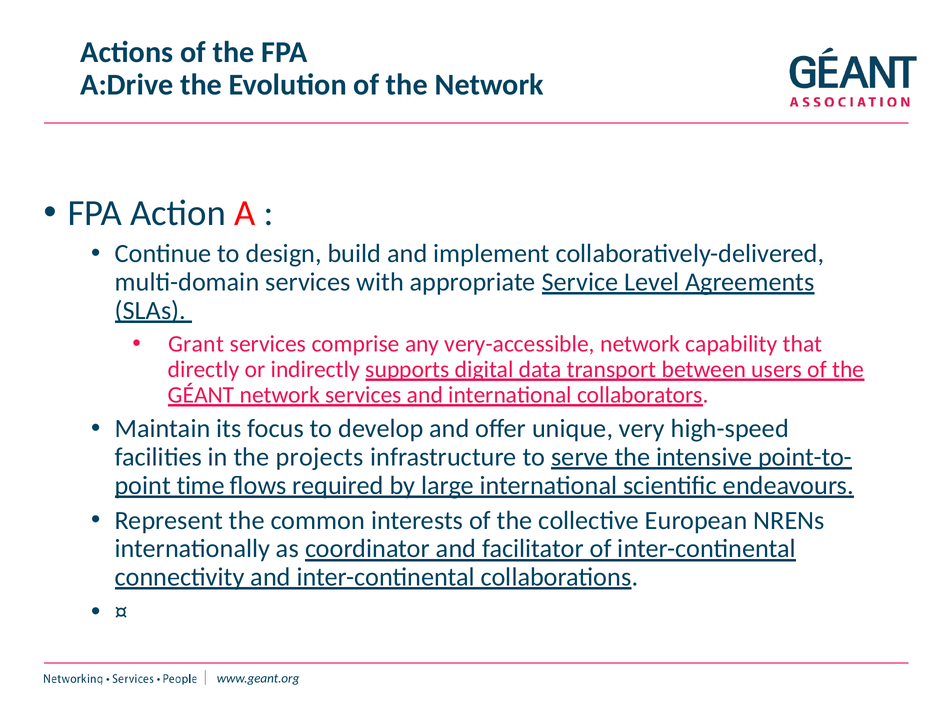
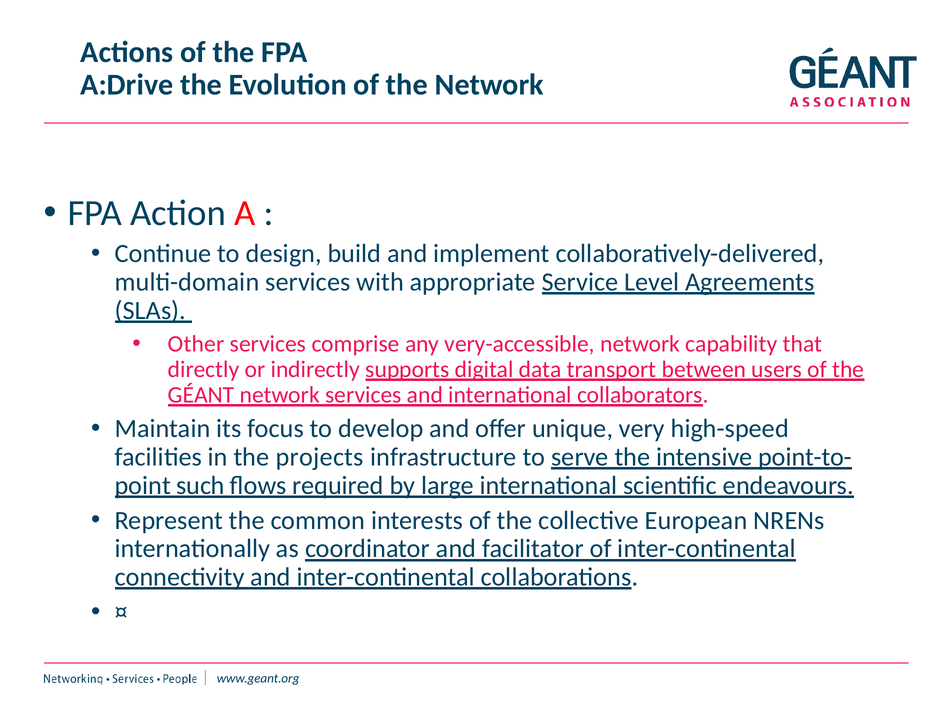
Grant: Grant -> Other
time: time -> such
